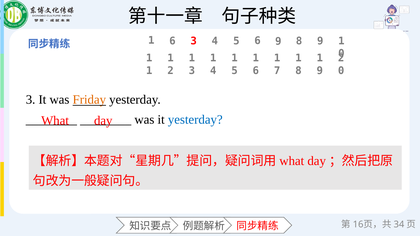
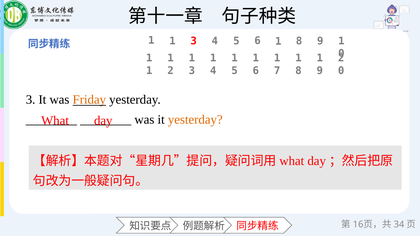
6 at (172, 41): 6 -> 1
5 6 9: 9 -> 1
yesterday at (195, 120) colour: blue -> orange
